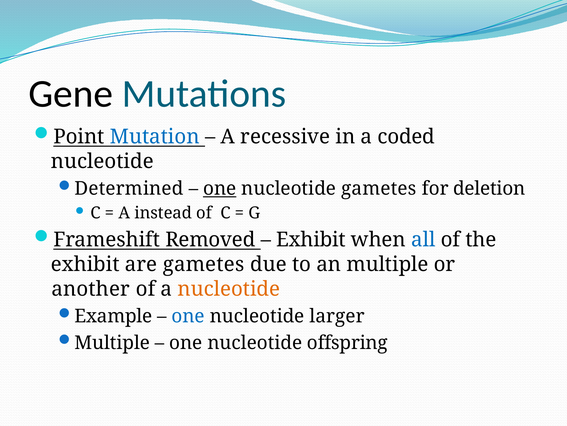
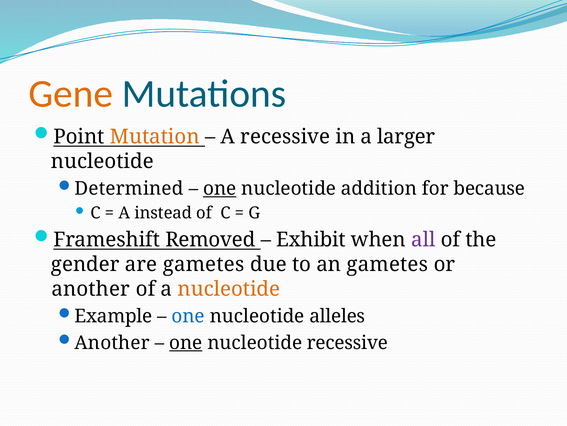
Gene colour: black -> orange
Mutation colour: blue -> orange
coded: coded -> larger
nucleotide gametes: gametes -> addition
deletion: deletion -> because
all colour: blue -> purple
exhibit at (85, 264): exhibit -> gender
an multiple: multiple -> gametes
larger: larger -> alleles
Multiple at (112, 342): Multiple -> Another
one at (186, 342) underline: none -> present
nucleotide offspring: offspring -> recessive
